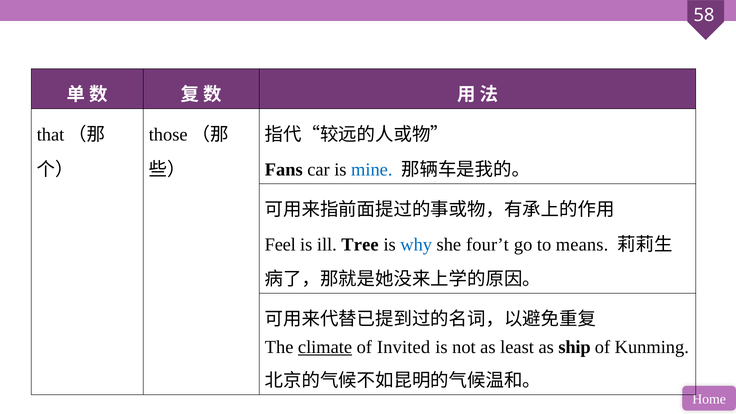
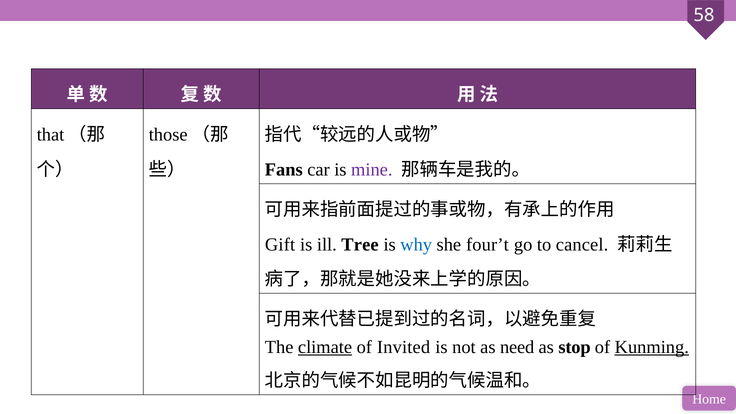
mine colour: blue -> purple
Feel: Feel -> Gift
means: means -> cancel
least: least -> need
ship: ship -> stop
Kunming underline: none -> present
